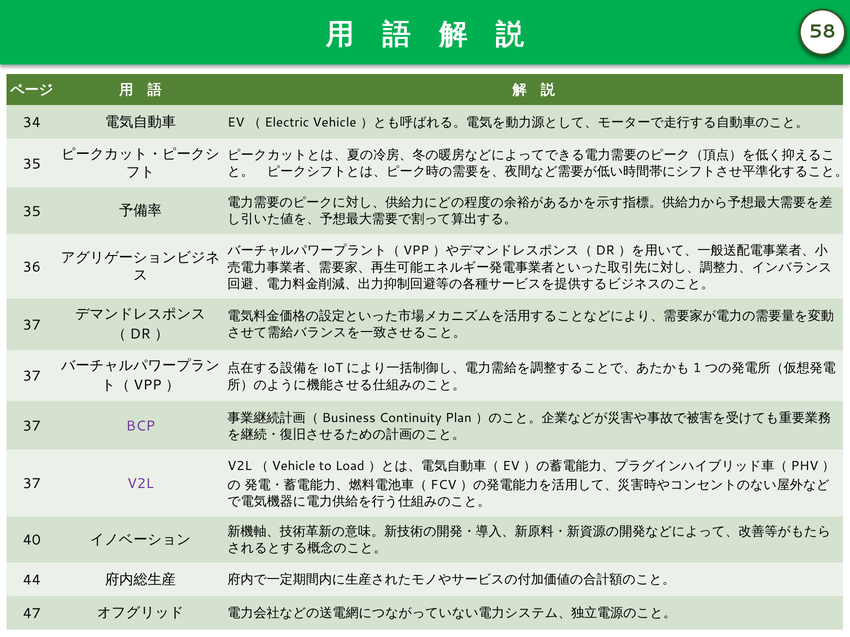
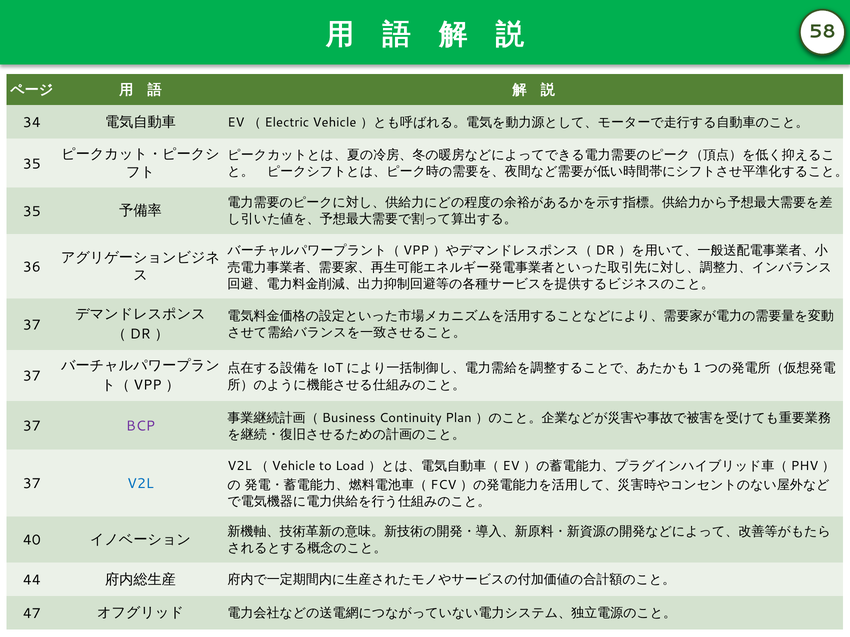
V2L at (140, 484) colour: purple -> blue
